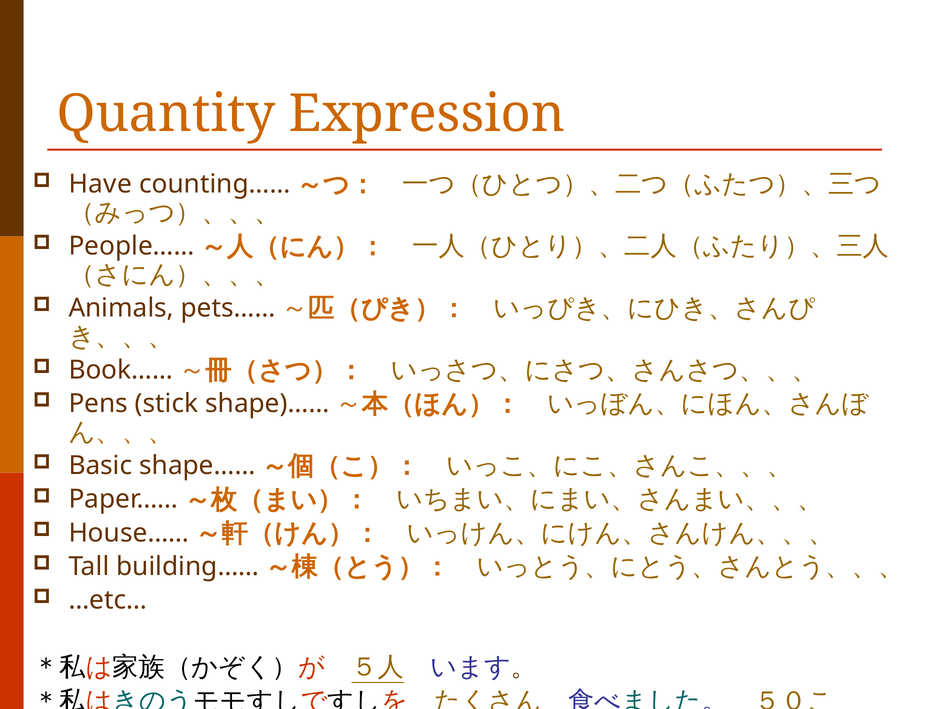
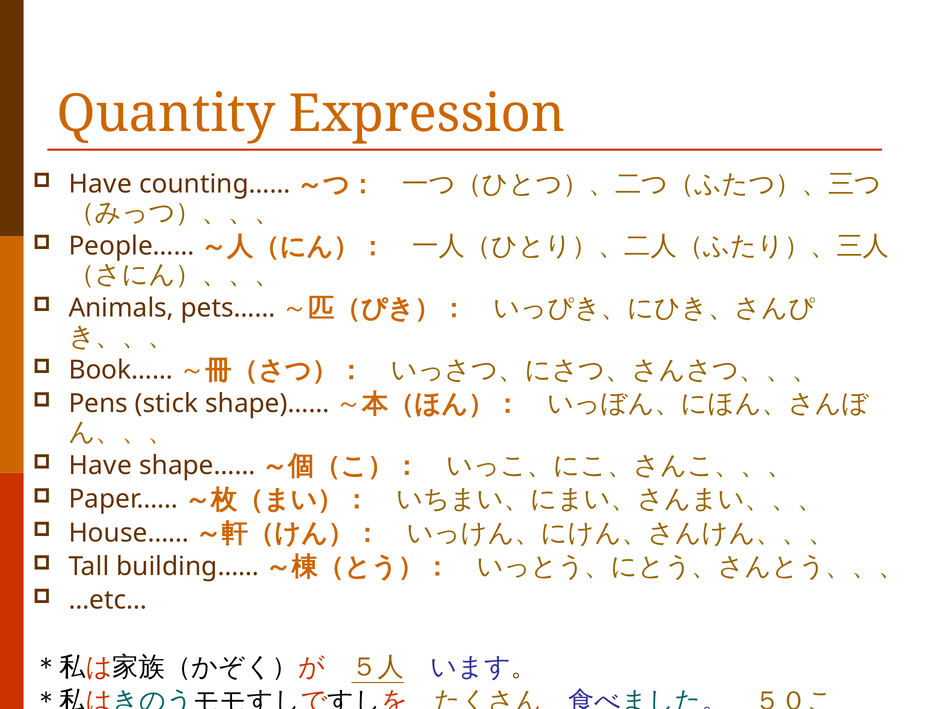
Basic at (100, 466): Basic -> Have
